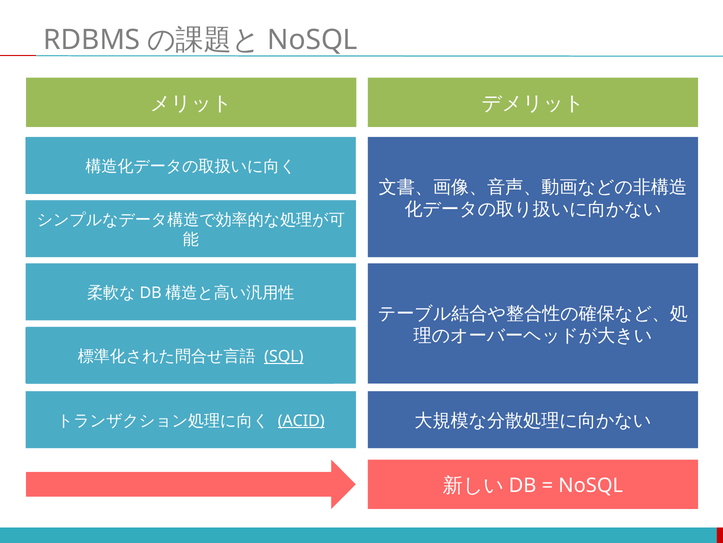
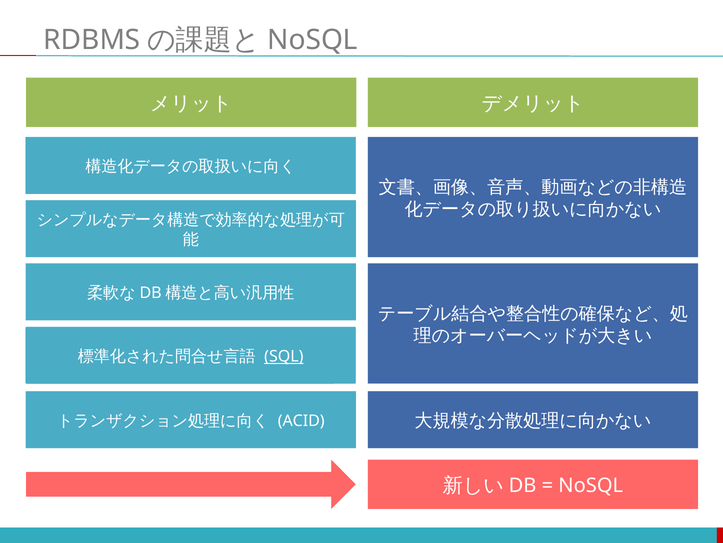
ACID underline: present -> none
